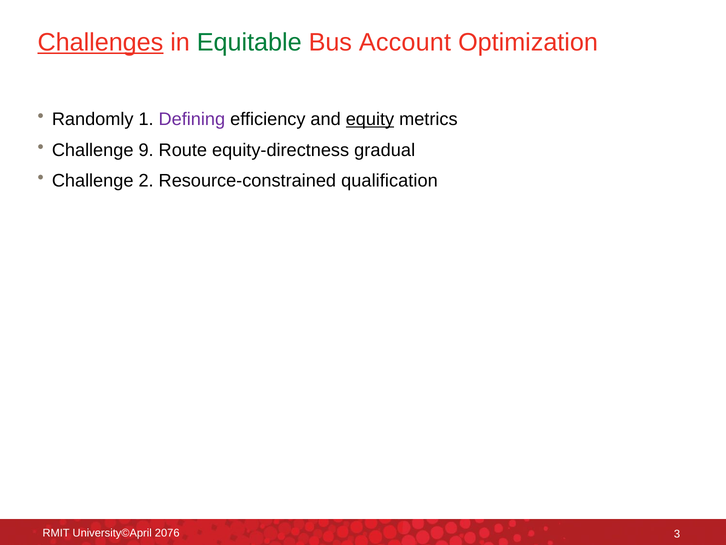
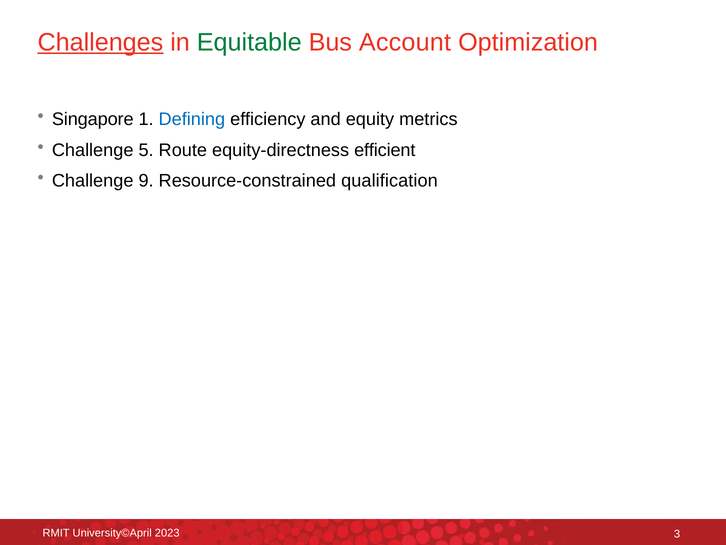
Randomly: Randomly -> Singapore
Defining colour: purple -> blue
equity underline: present -> none
9: 9 -> 5
gradual: gradual -> efficient
2: 2 -> 9
2076: 2076 -> 2023
